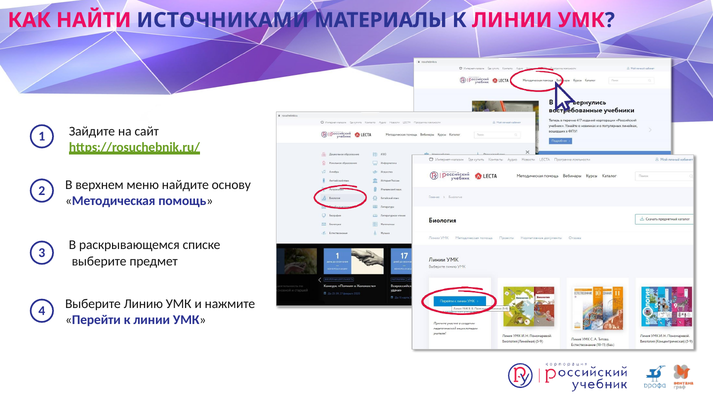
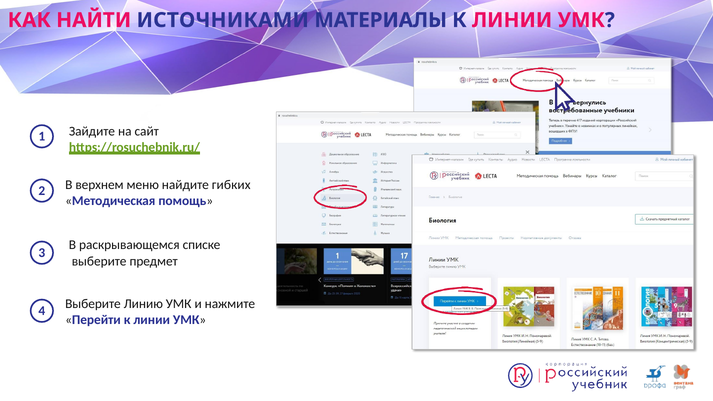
основу: основу -> гибких
